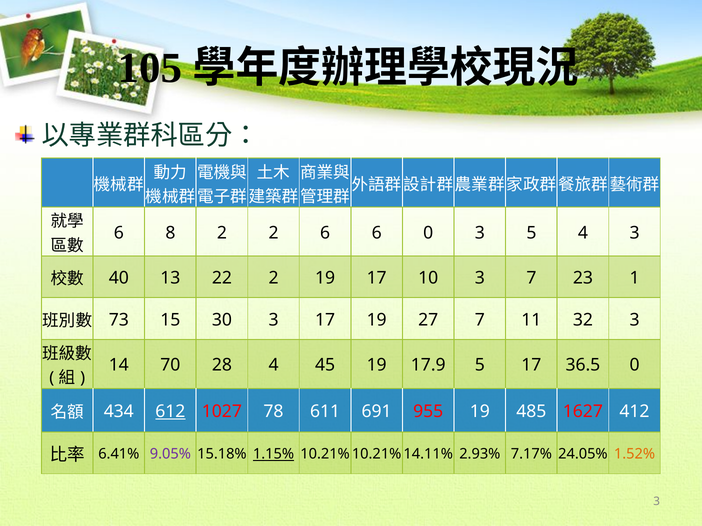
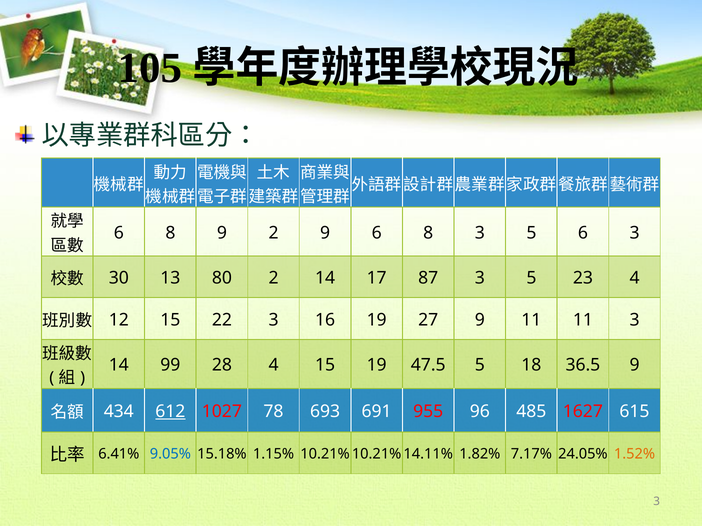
8 2: 2 -> 9
2 6: 6 -> 9
0 at (428, 233): 0 -> 8
5 4: 4 -> 6
40: 40 -> 30
22: 22 -> 80
2 19: 19 -> 14
10: 10 -> 87
7 at (531, 278): 7 -> 5
23 1: 1 -> 4
73: 73 -> 12
30: 30 -> 22
3 17: 17 -> 16
27 7: 7 -> 9
11 32: 32 -> 11
70: 70 -> 99
4 45: 45 -> 15
17.9: 17.9 -> 47.5
5 17: 17 -> 18
36.5 0: 0 -> 9
611: 611 -> 693
955 19: 19 -> 96
412: 412 -> 615
9.05% colour: purple -> blue
1.15% underline: present -> none
2.93%: 2.93% -> 1.82%
